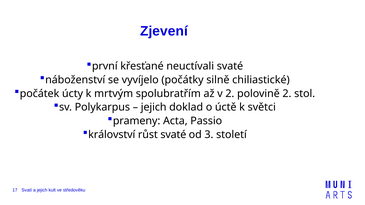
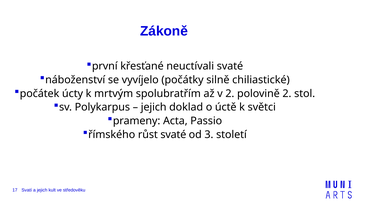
Zjevení: Zjevení -> Zákoně
království: království -> římského
